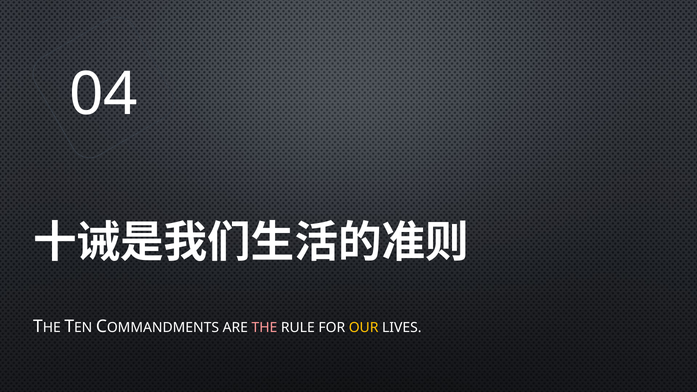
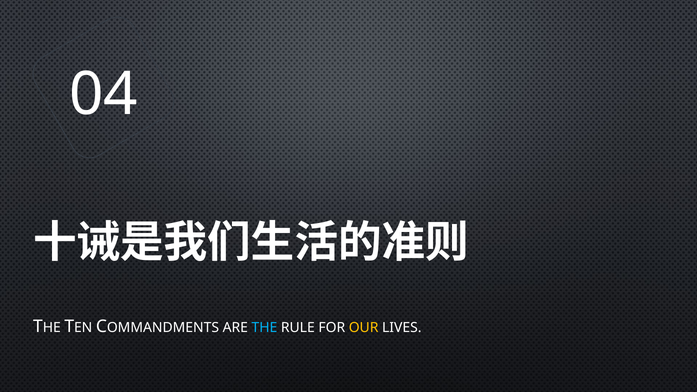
THE colour: pink -> light blue
